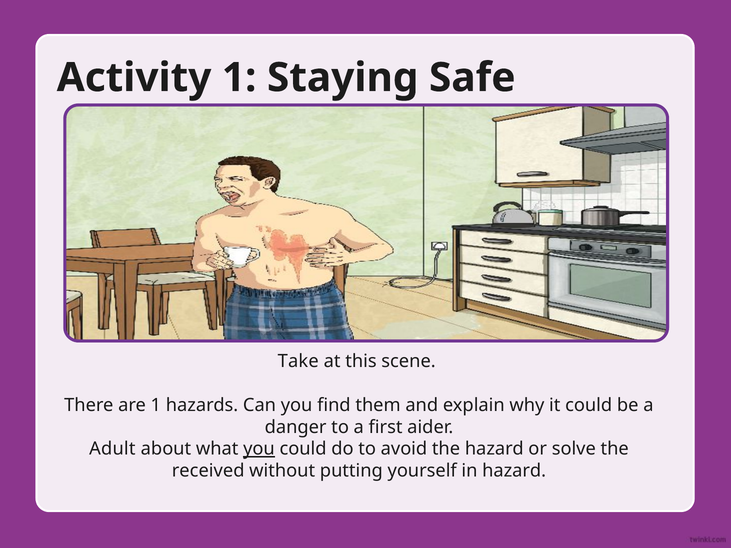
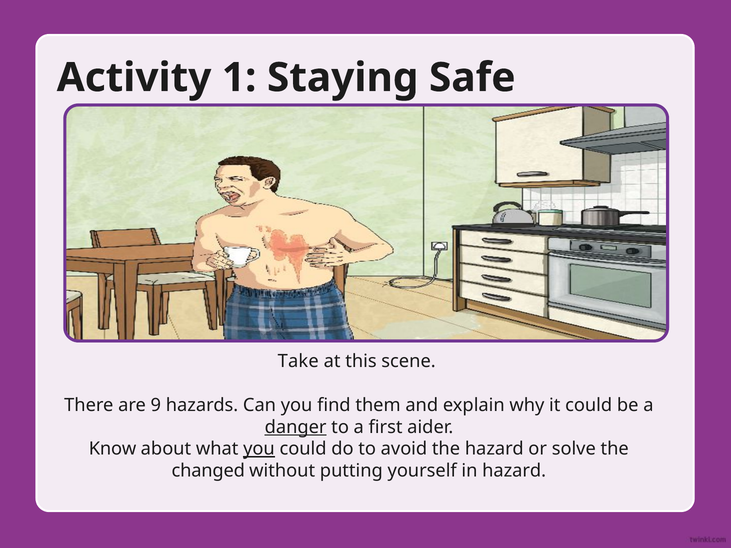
are 1: 1 -> 9
danger underline: none -> present
Adult: Adult -> Know
received: received -> changed
